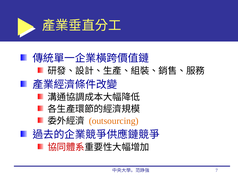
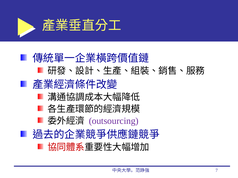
outsourcing colour: orange -> purple
